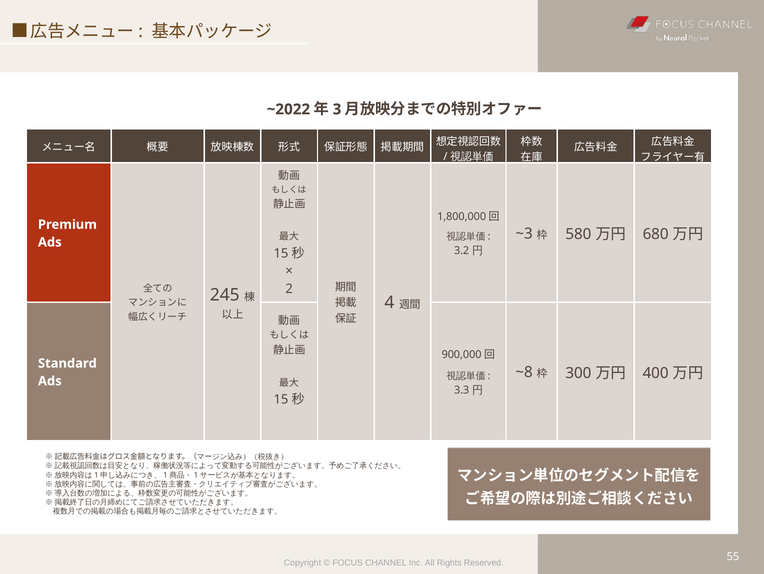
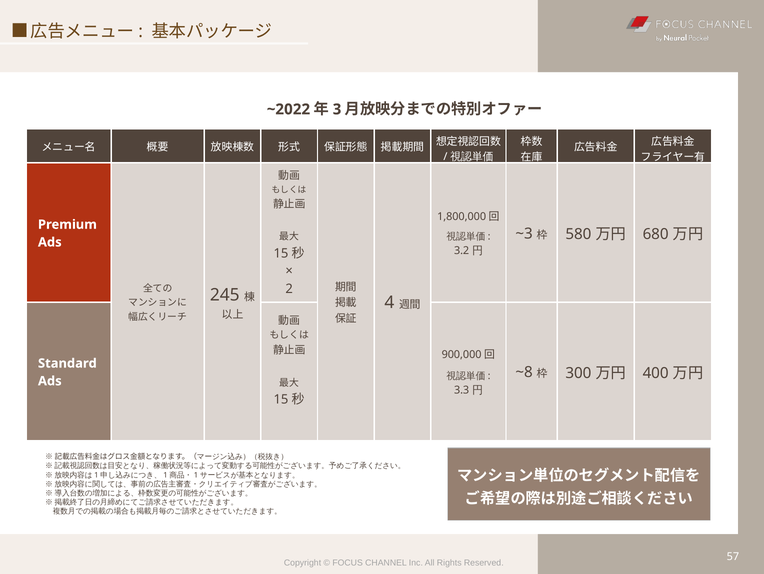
55: 55 -> 57
